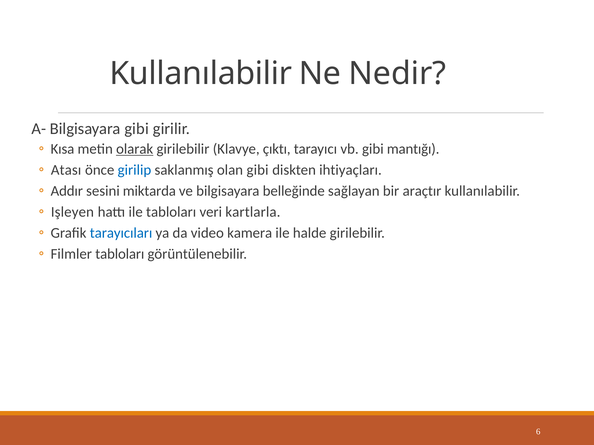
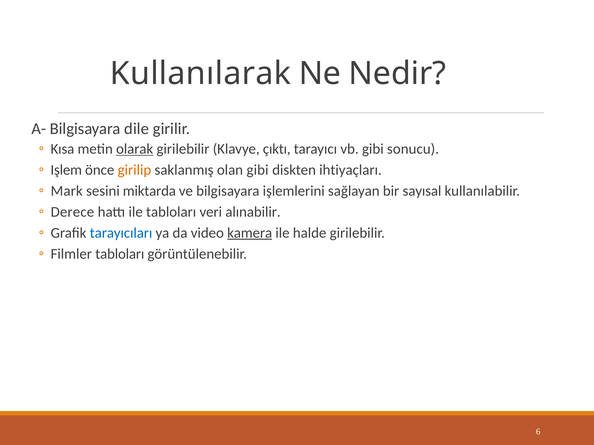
Kullanılabilir at (201, 74): Kullanılabilir -> Kullanılarak
Bilgisayara gibi: gibi -> dile
mantığı: mantığı -> sonucu
Atası: Atası -> Işlem
girilip colour: blue -> orange
Addır: Addır -> Mark
belleğinde: belleğinde -> işlemlerini
araçtır: araçtır -> sayısal
Işleyen: Işleyen -> Derece
kartlarla: kartlarla -> alınabilir
kamera underline: none -> present
